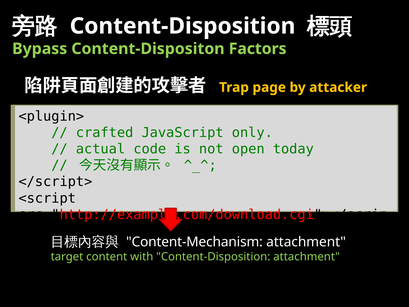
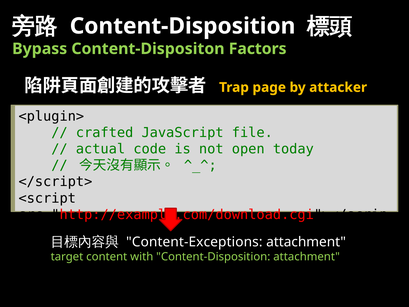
only: only -> file
Content-Mechanism: Content-Mechanism -> Content-Exceptions
